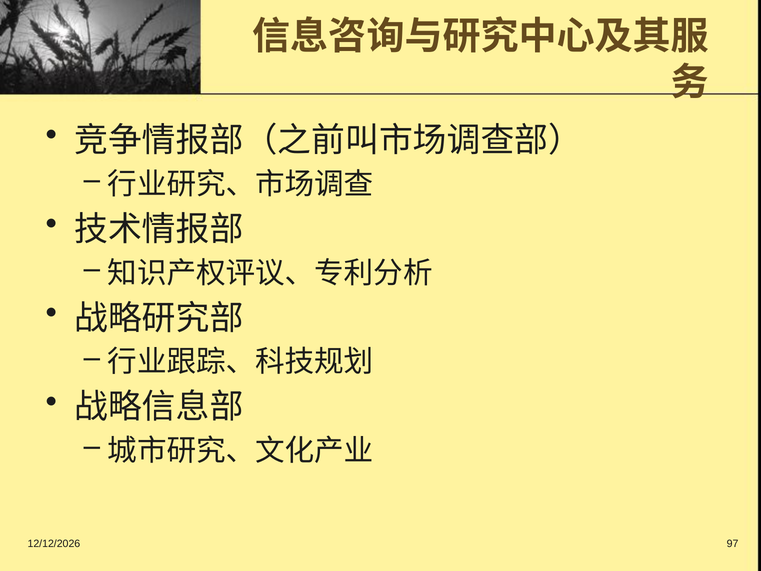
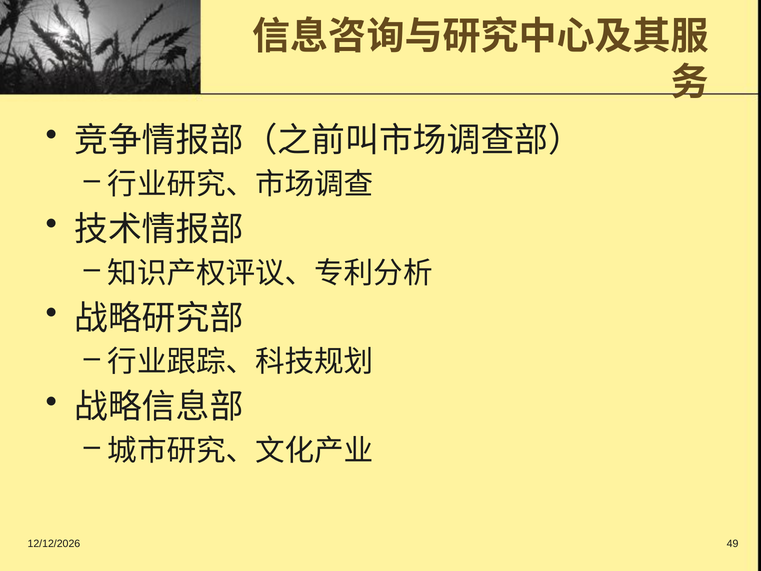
97: 97 -> 49
